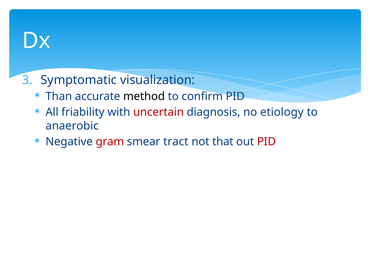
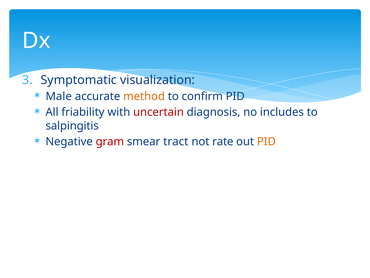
Than: Than -> Male
method colour: black -> orange
etiology: etiology -> includes
anaerobic: anaerobic -> salpingitis
that: that -> rate
PID at (266, 141) colour: red -> orange
